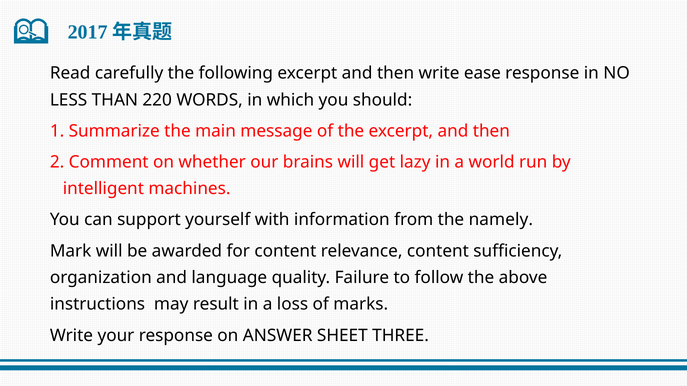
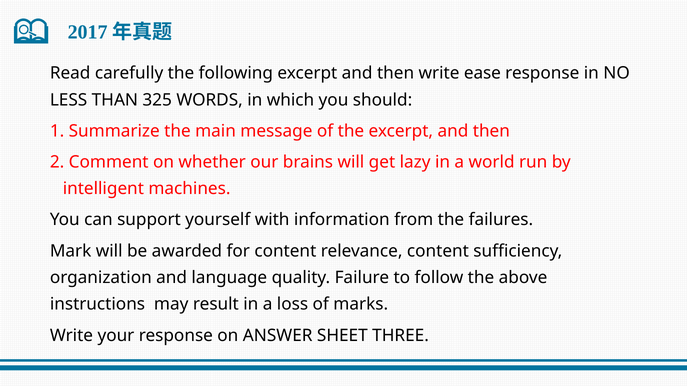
220: 220 -> 325
namely: namely -> failures
